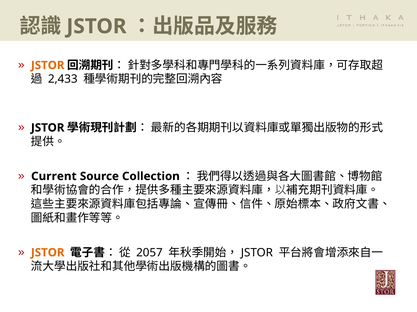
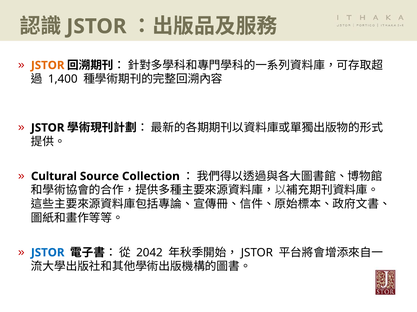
2,433: 2,433 -> 1,400
Current: Current -> Cultural
JSTOR at (48, 253) colour: orange -> blue
2057: 2057 -> 2042
